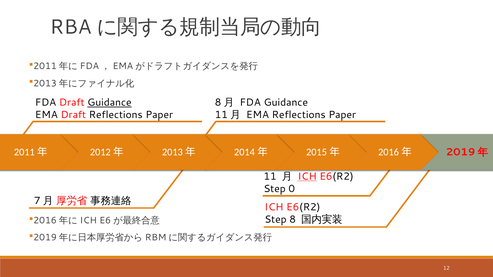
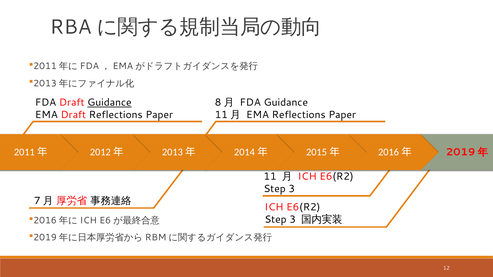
ICH at (307, 177) underline: present -> none
0 at (292, 189): 0 -> 3
8 at (293, 220): 8 -> 3
